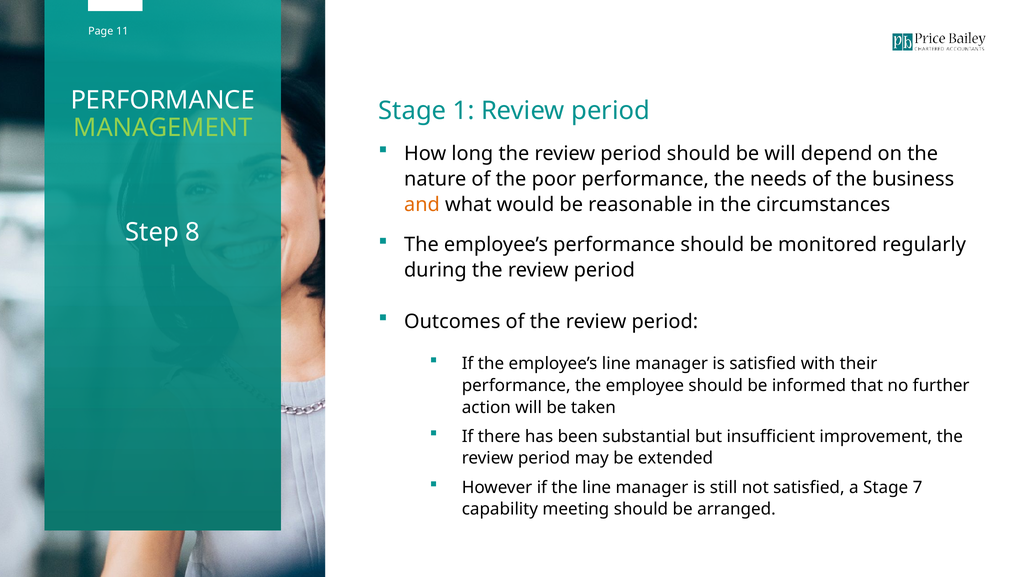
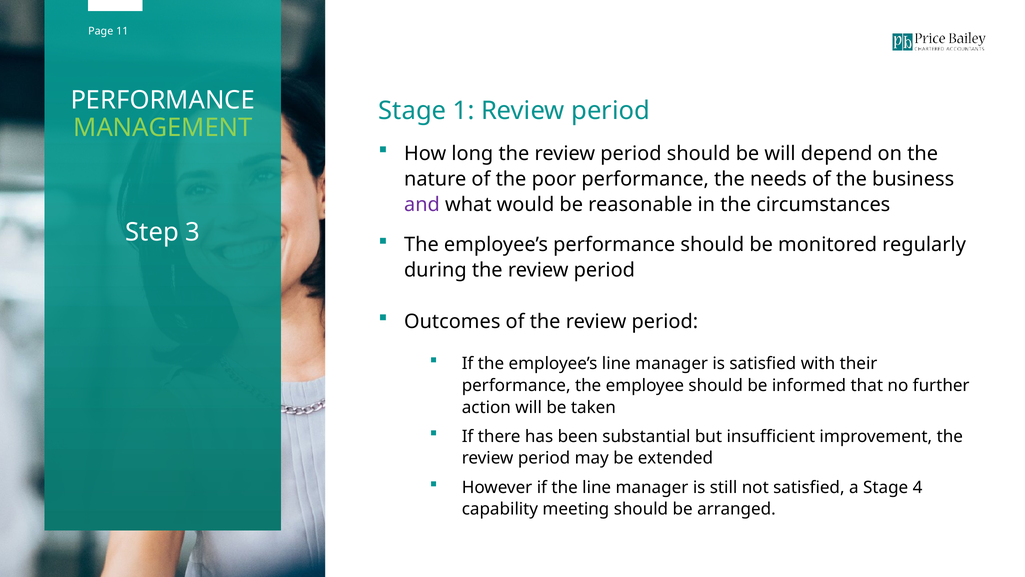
and colour: orange -> purple
8: 8 -> 3
7: 7 -> 4
